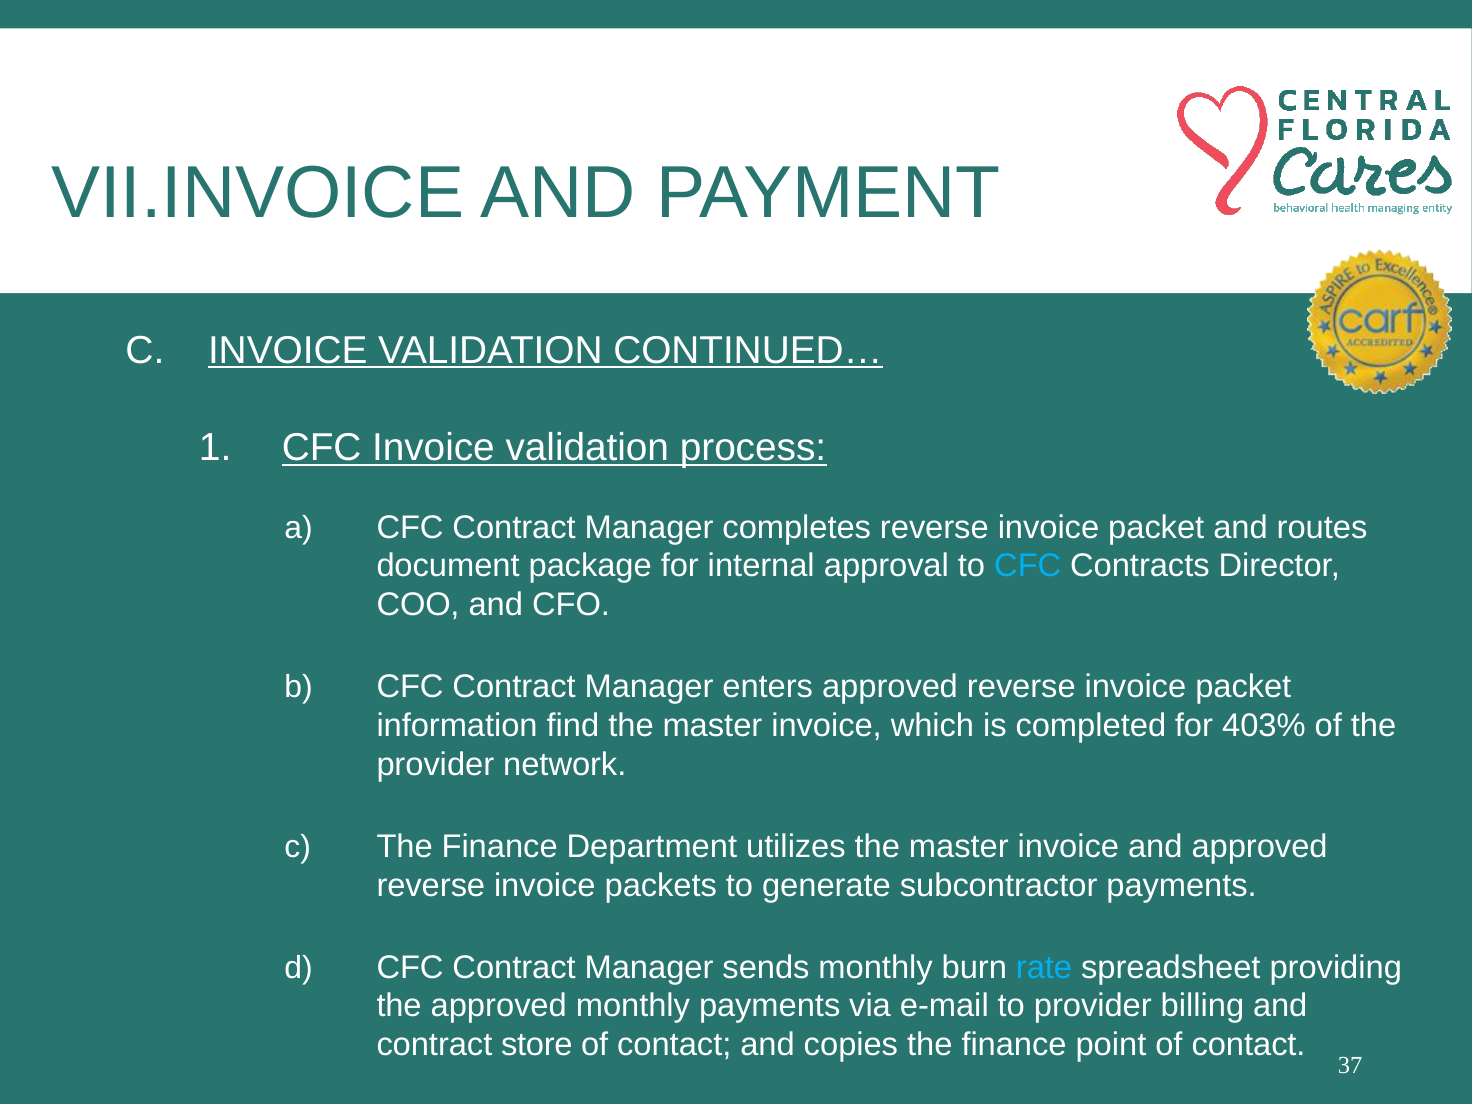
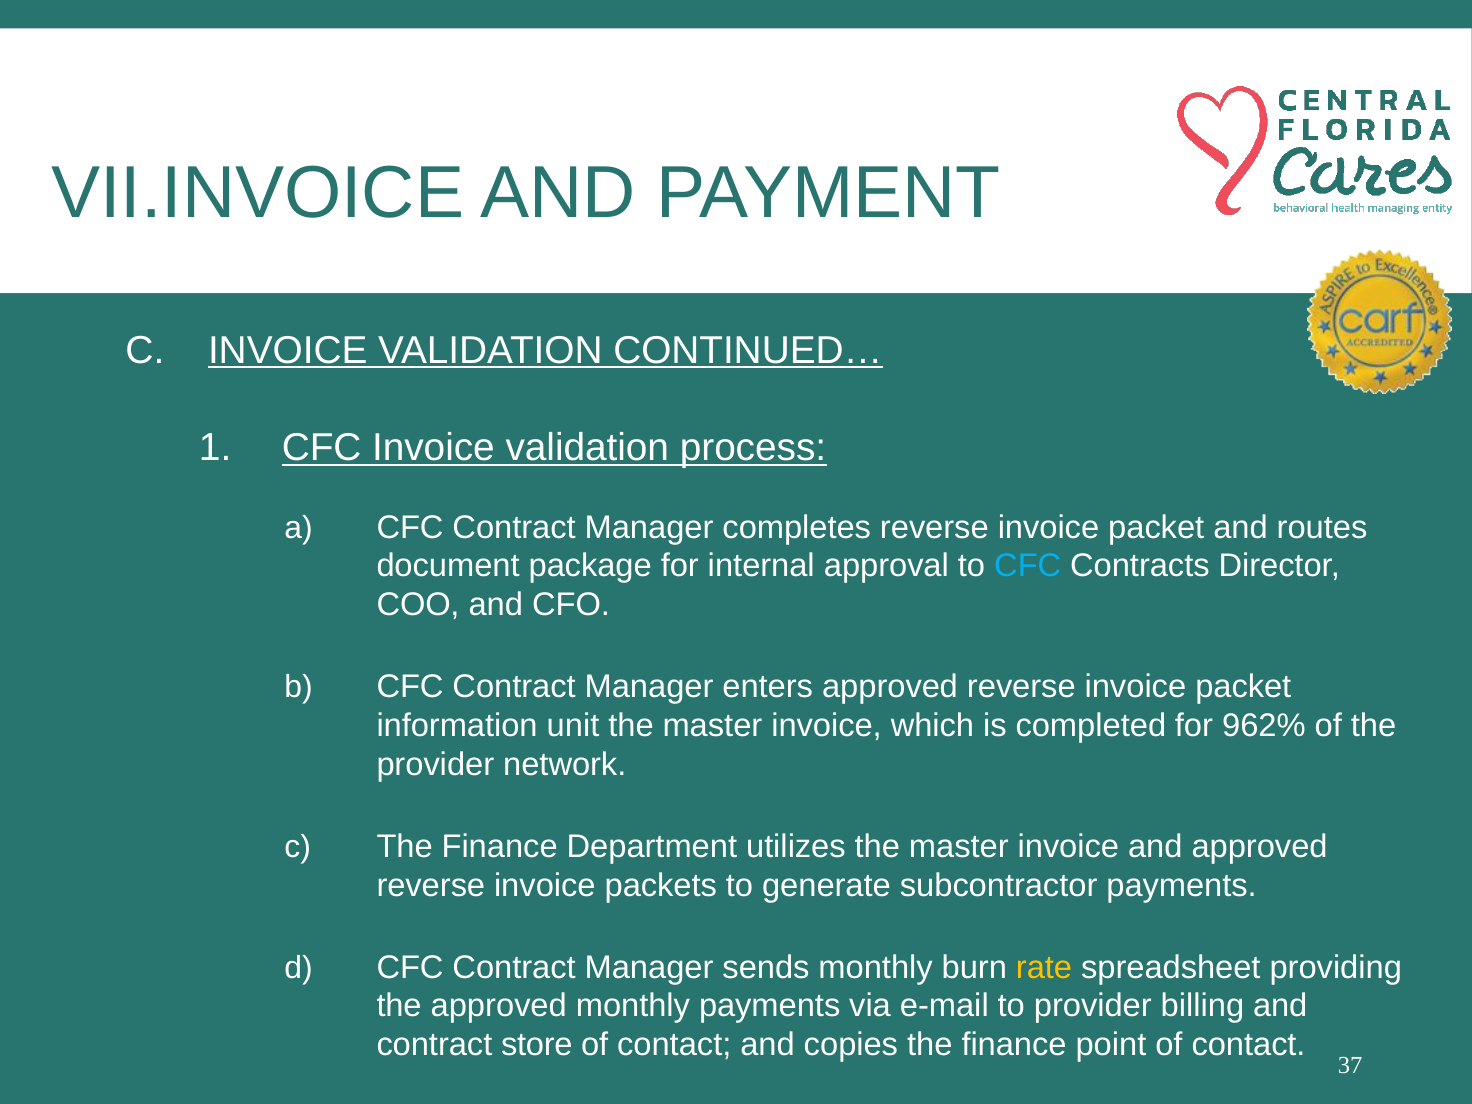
find: find -> unit
403%: 403% -> 962%
rate colour: light blue -> yellow
